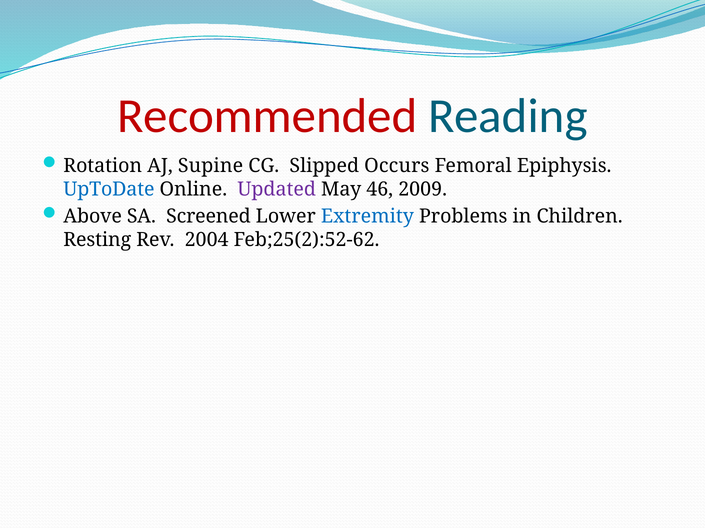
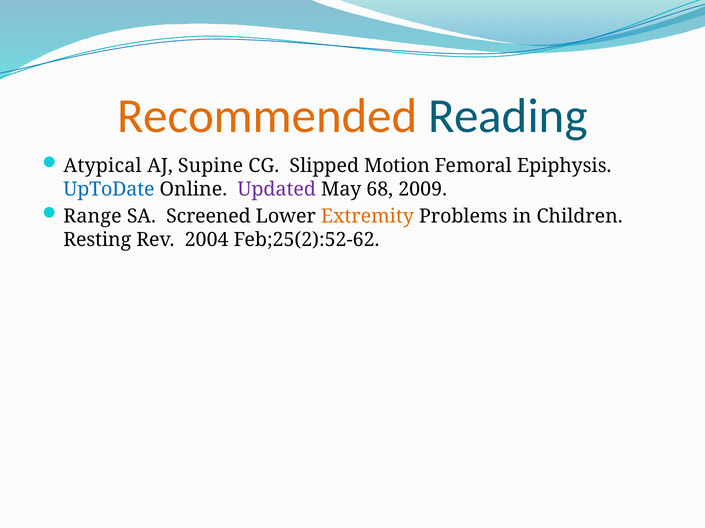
Recommended colour: red -> orange
Rotation: Rotation -> Atypical
Occurs: Occurs -> Motion
46: 46 -> 68
Above: Above -> Range
Extremity colour: blue -> orange
